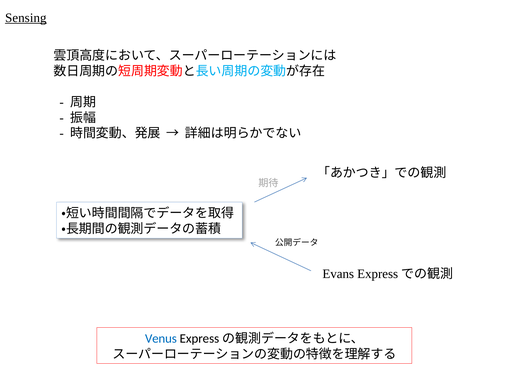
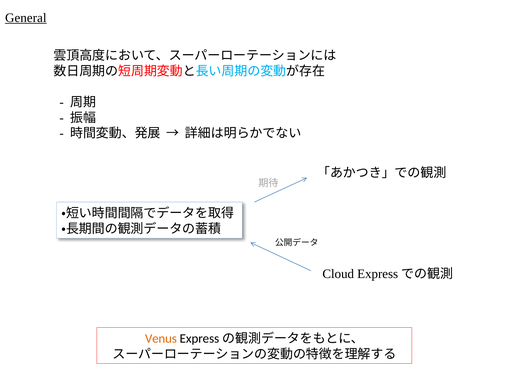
Sensing: Sensing -> General
Evans: Evans -> Cloud
Venus colour: blue -> orange
